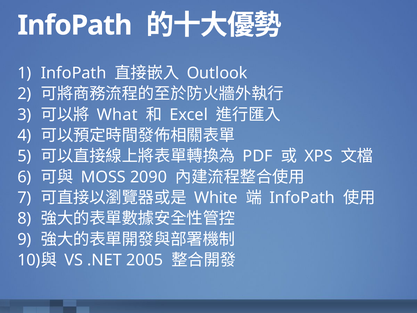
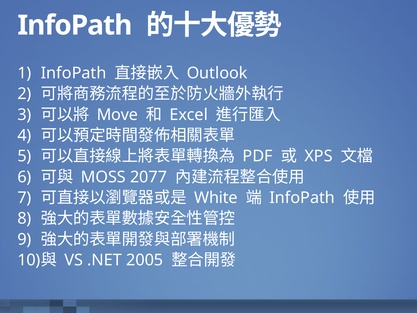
What: What -> Move
2090: 2090 -> 2077
